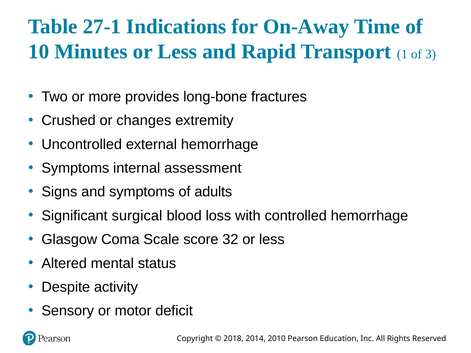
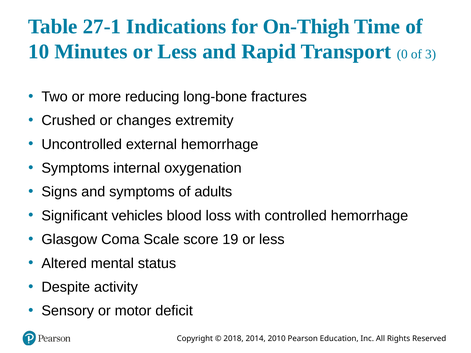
On-Away: On-Away -> On-Thigh
1: 1 -> 0
provides: provides -> reducing
assessment: assessment -> oxygenation
surgical: surgical -> vehicles
32: 32 -> 19
